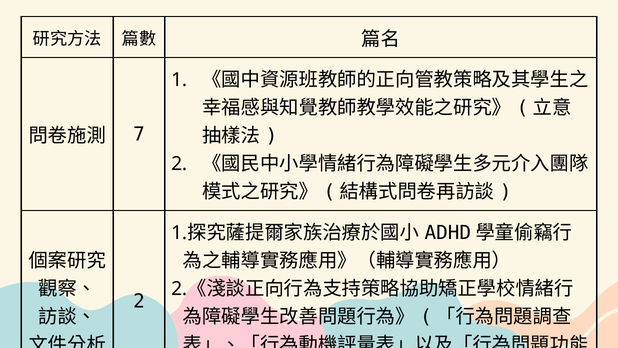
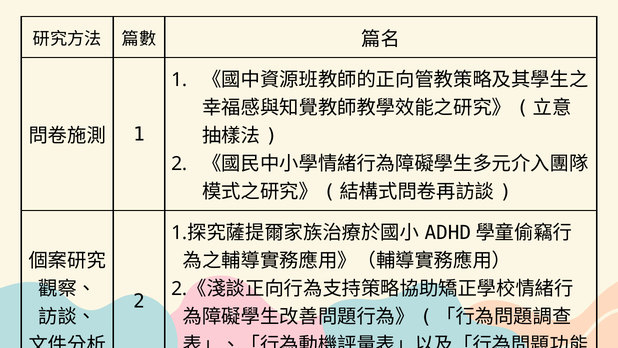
7 at (139, 134): 7 -> 1
